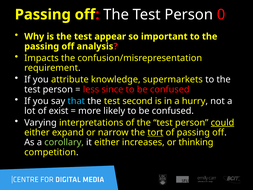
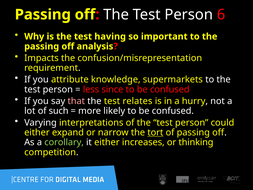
0: 0 -> 6
appear: appear -> having
that colour: light blue -> pink
second: second -> relates
exist: exist -> such
could underline: present -> none
